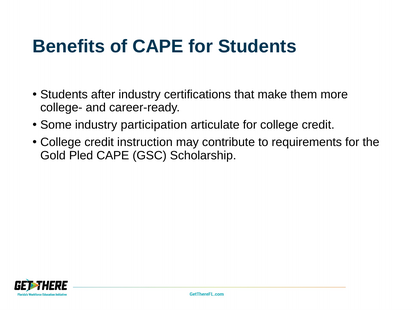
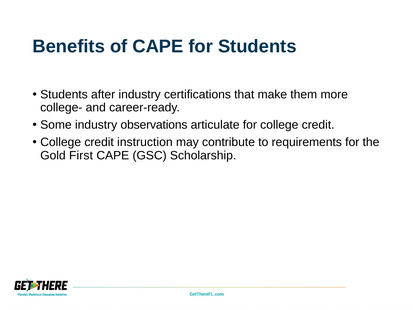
participation: participation -> observations
Pled: Pled -> First
